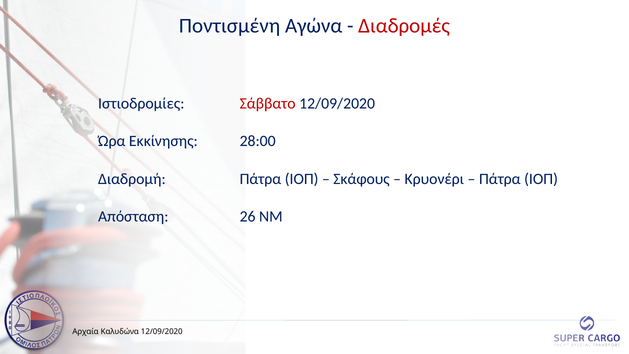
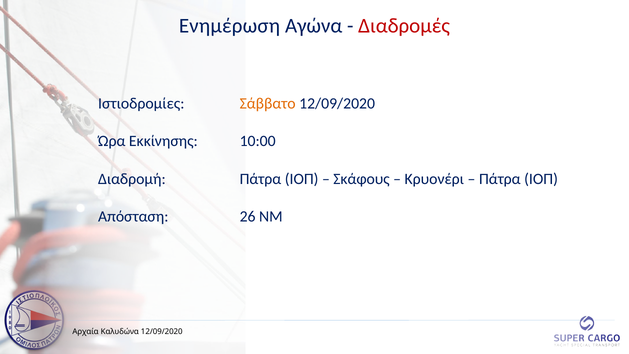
Ποντισμένη: Ποντισμένη -> Ενημέρωση
Σάββατο colour: red -> orange
28:00: 28:00 -> 10:00
